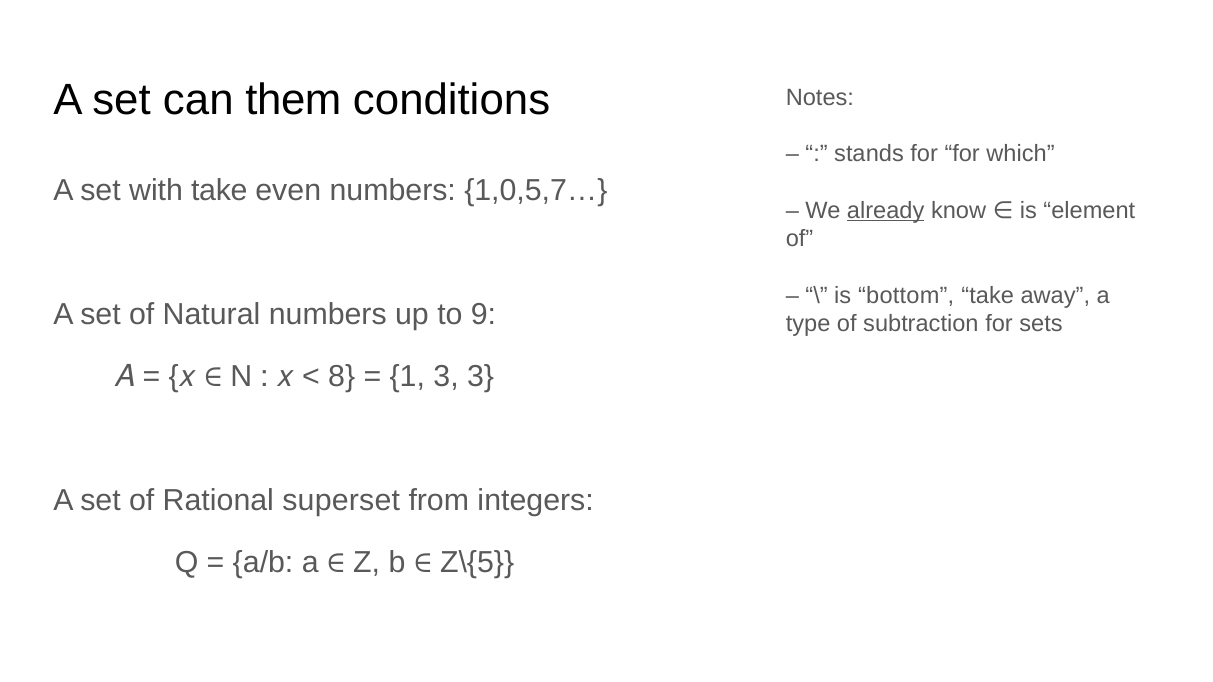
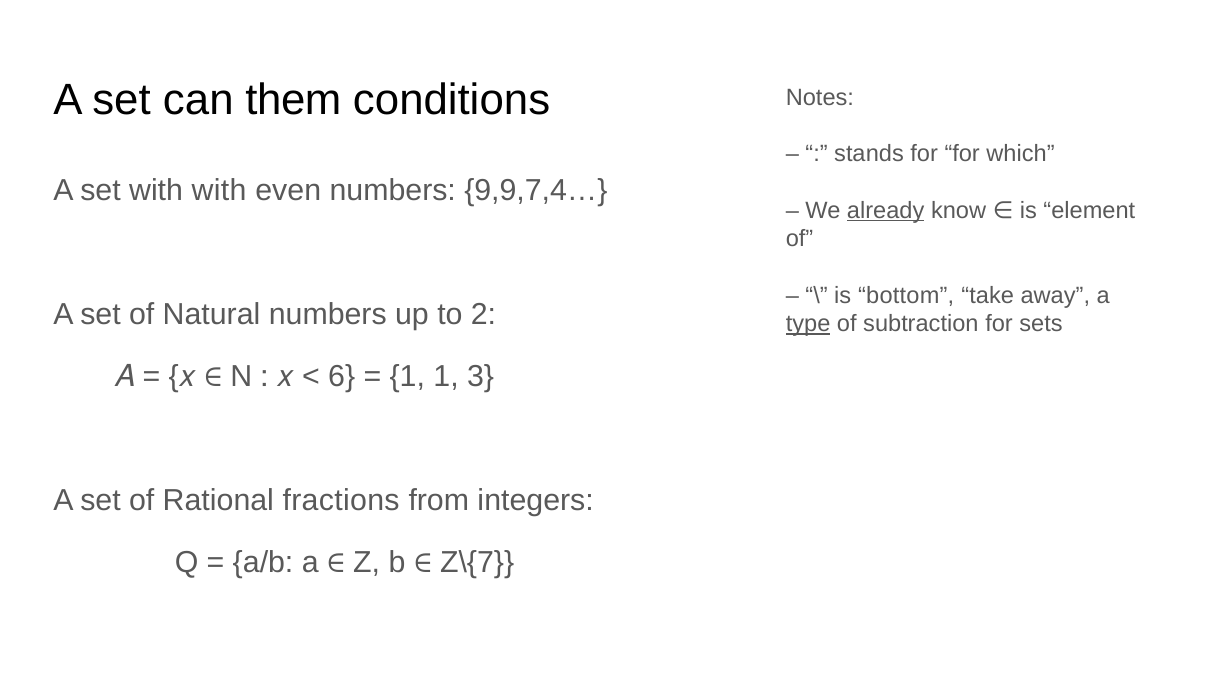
with take: take -> with
1,0,5,7…: 1,0,5,7… -> 9,9,7,4…
9: 9 -> 2
type underline: none -> present
8: 8 -> 6
1 3: 3 -> 1
superset: superset -> fractions
Z\{5: Z\{5 -> Z\{7
